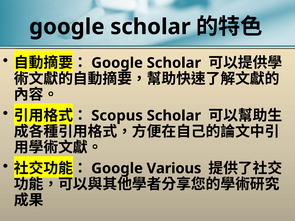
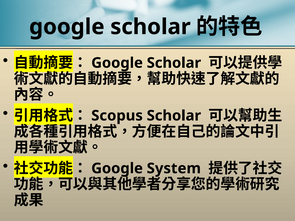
Various: Various -> System
